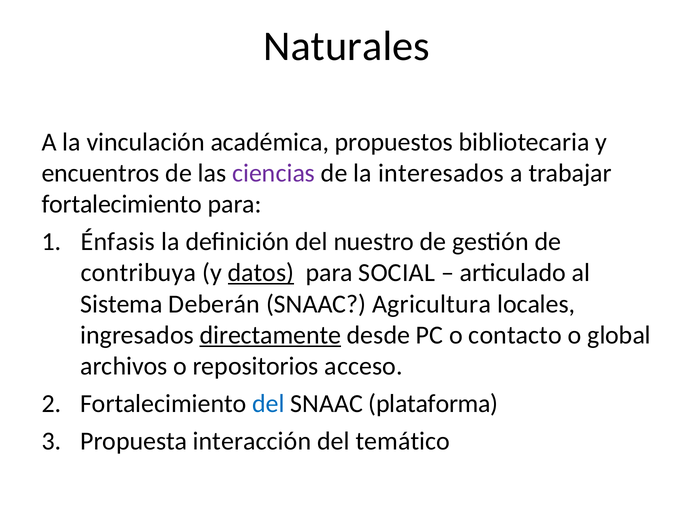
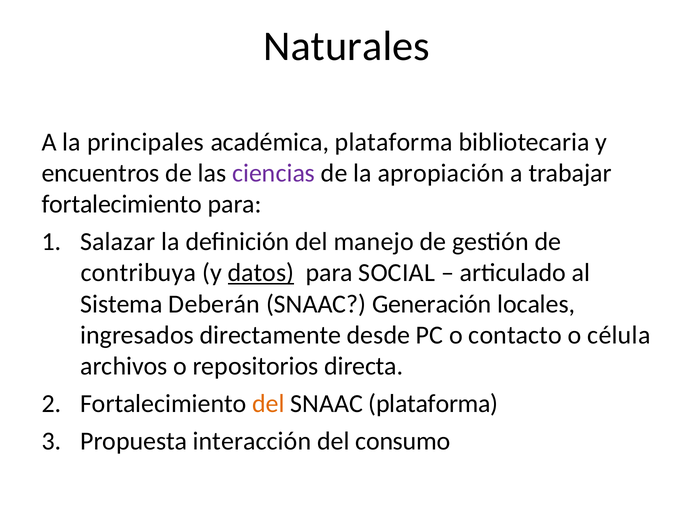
vinculación: vinculación -> principales
académica propuestos: propuestos -> plataforma
interesados: interesados -> apropiación
Énfasis: Énfasis -> Salazar
nuestro: nuestro -> manejo
Agricultura: Agricultura -> Generación
directamente underline: present -> none
global: global -> célula
acceso: acceso -> directa
del at (268, 404) colour: blue -> orange
temático: temático -> consumo
